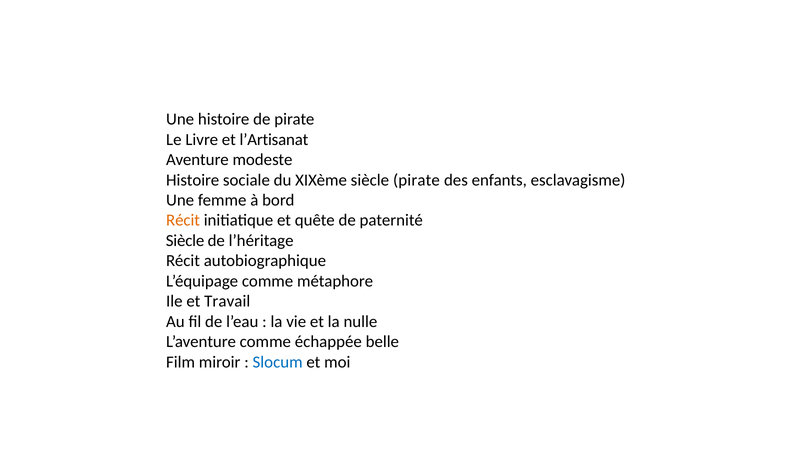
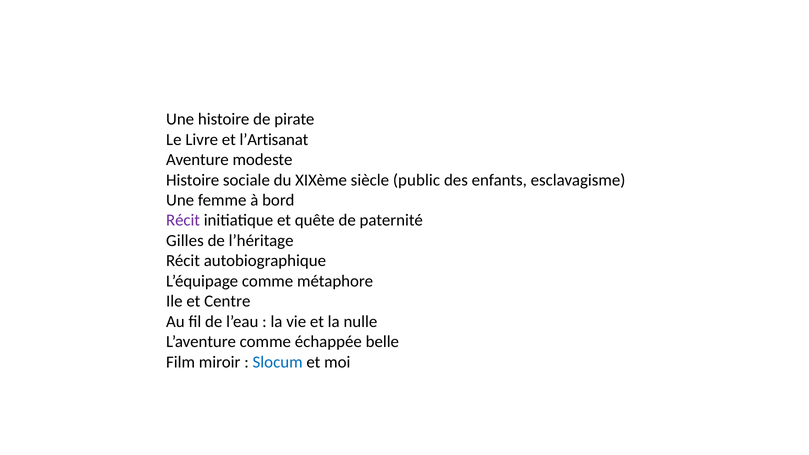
siècle pirate: pirate -> public
Récit at (183, 220) colour: orange -> purple
Siècle at (185, 241): Siècle -> Gilles
Travail: Travail -> Centre
